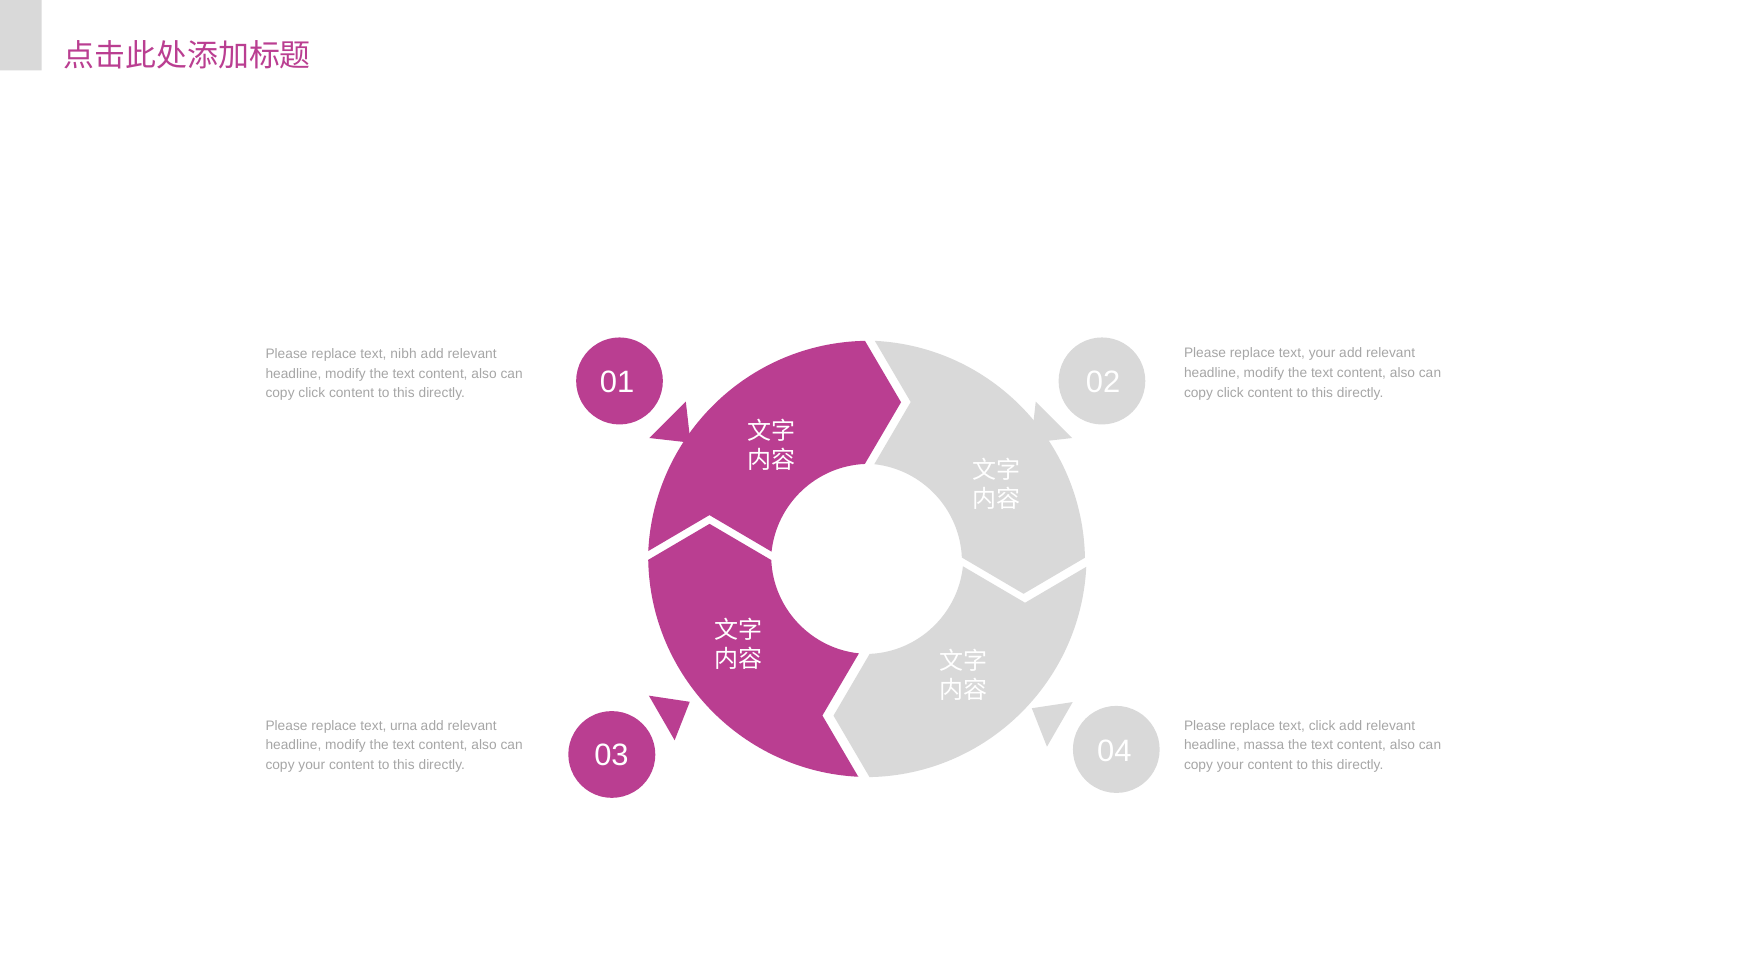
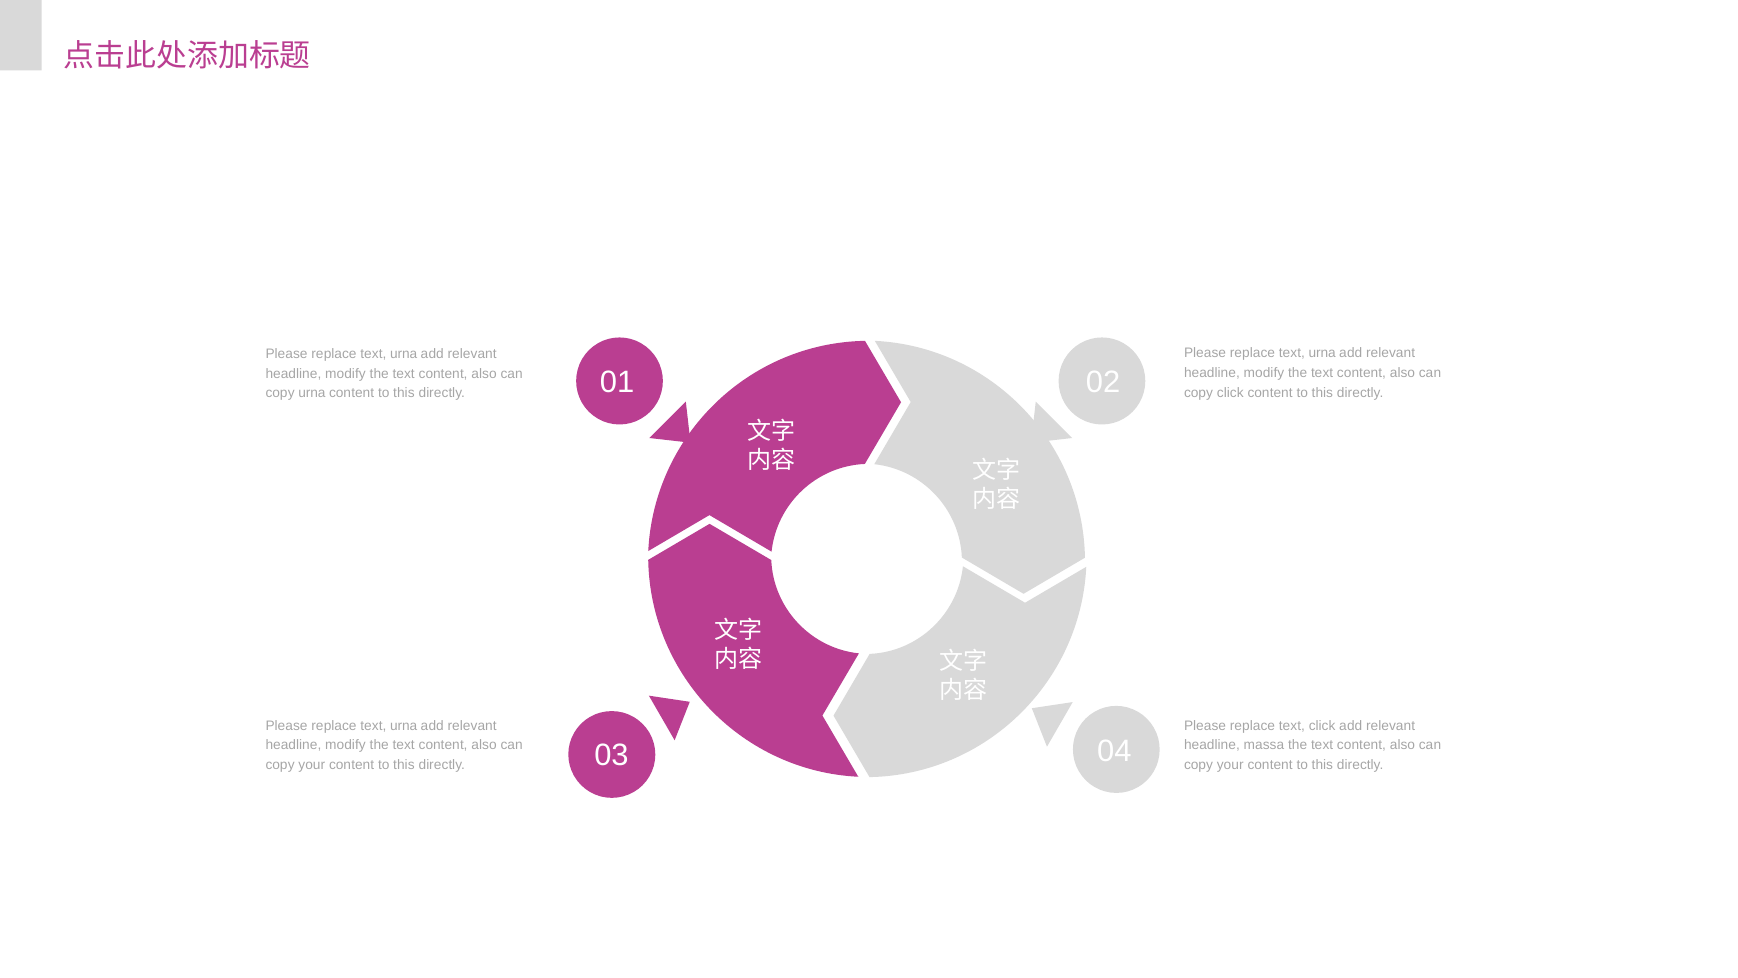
your at (1322, 353): your -> urna
nibh at (404, 354): nibh -> urna
click at (312, 393): click -> urna
